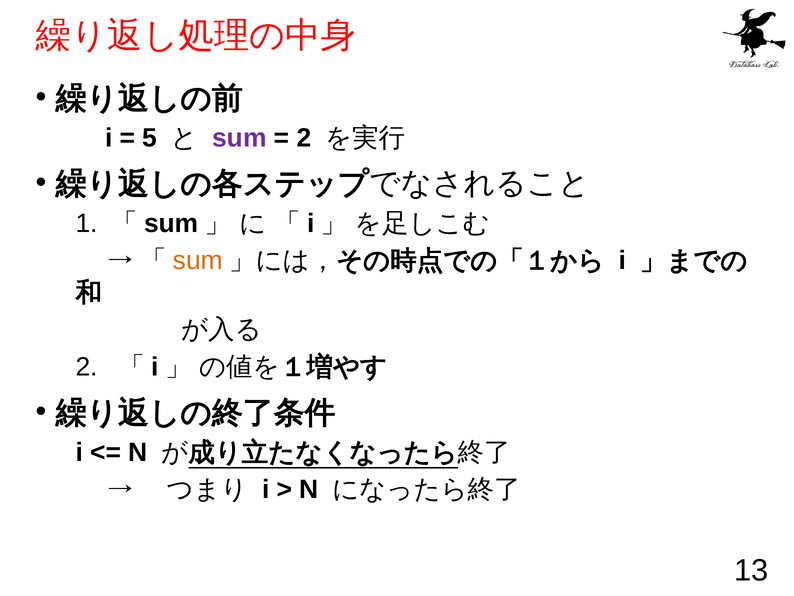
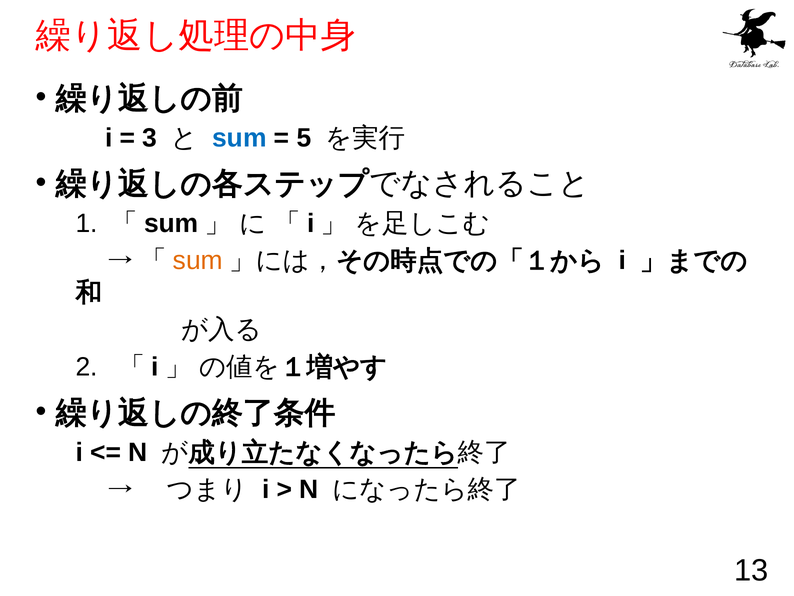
5: 5 -> 3
sum at (239, 138) colour: purple -> blue
2 at (304, 138): 2 -> 5
